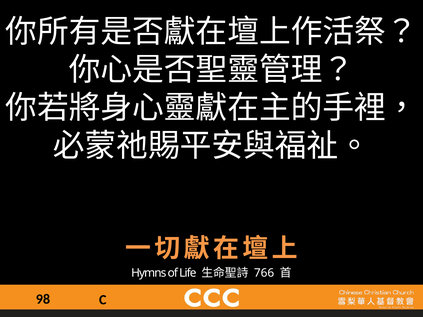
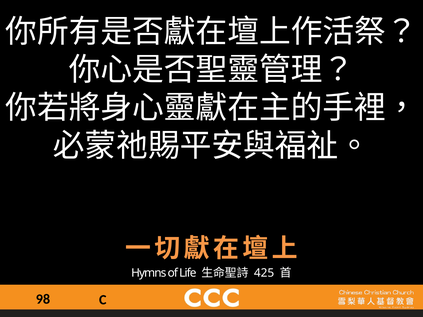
766: 766 -> 425
